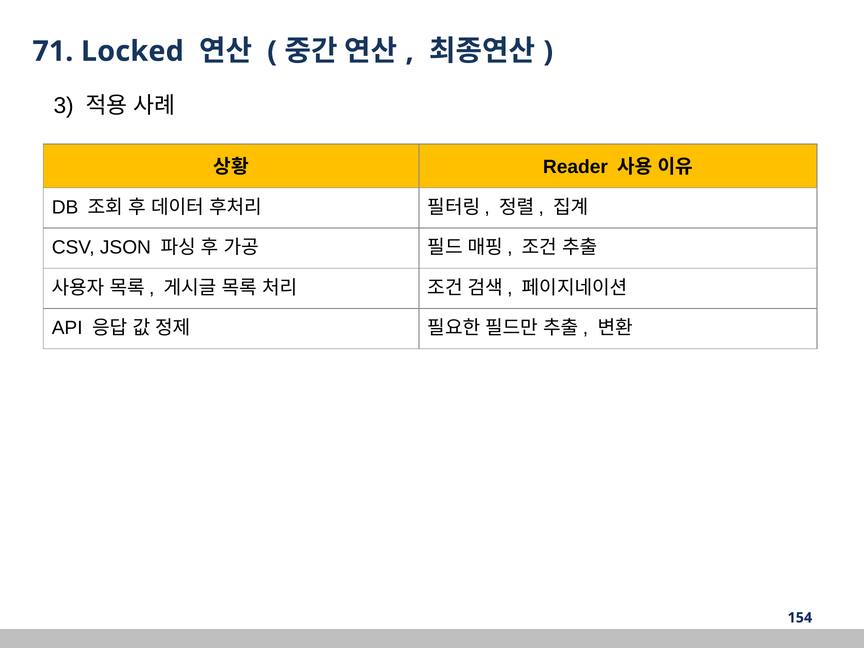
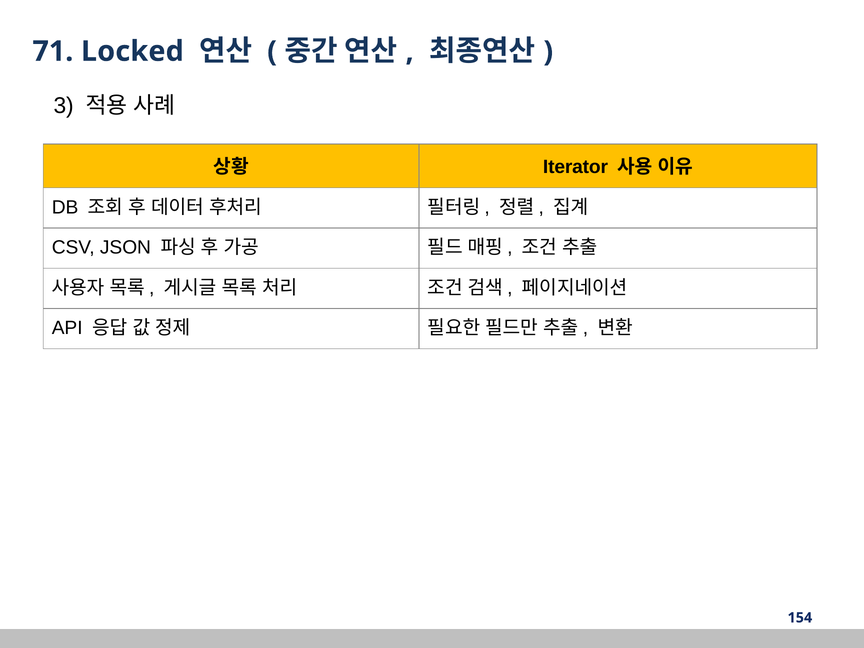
Reader: Reader -> Iterator
